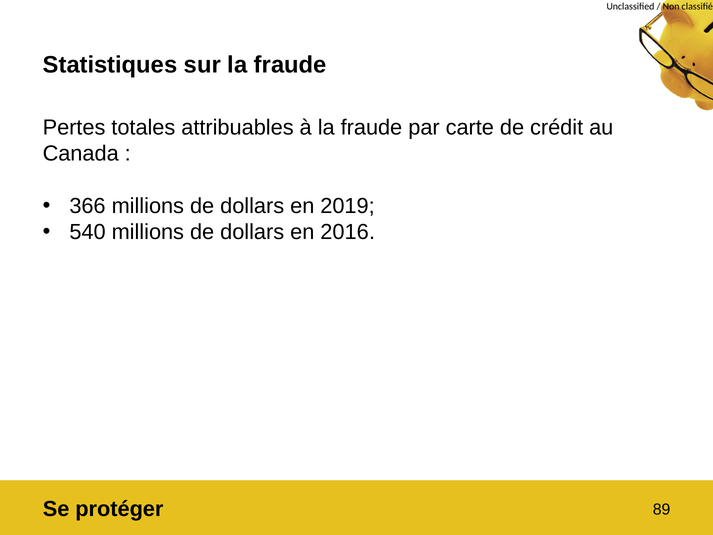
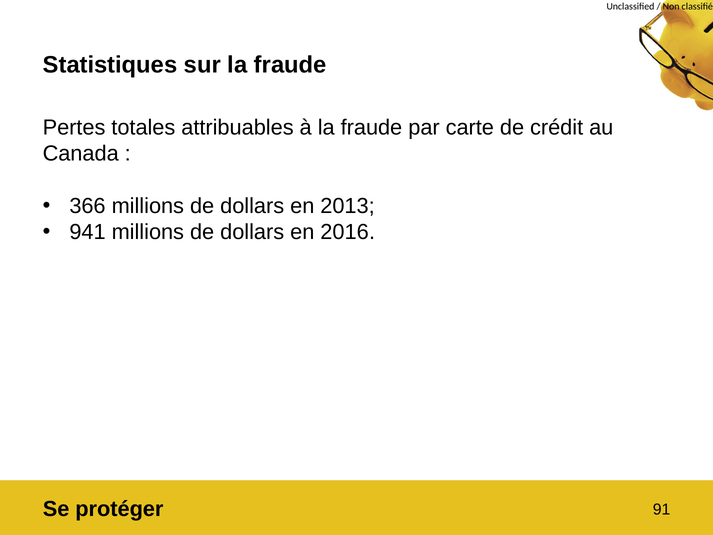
2019: 2019 -> 2013
540: 540 -> 941
89: 89 -> 91
